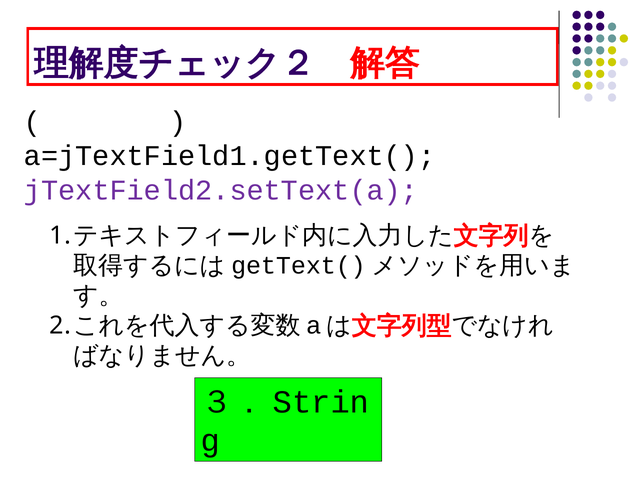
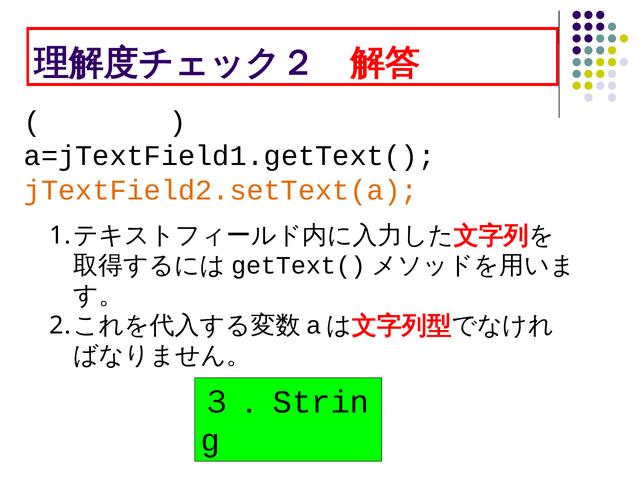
jTextField2.setText(a colour: purple -> orange
